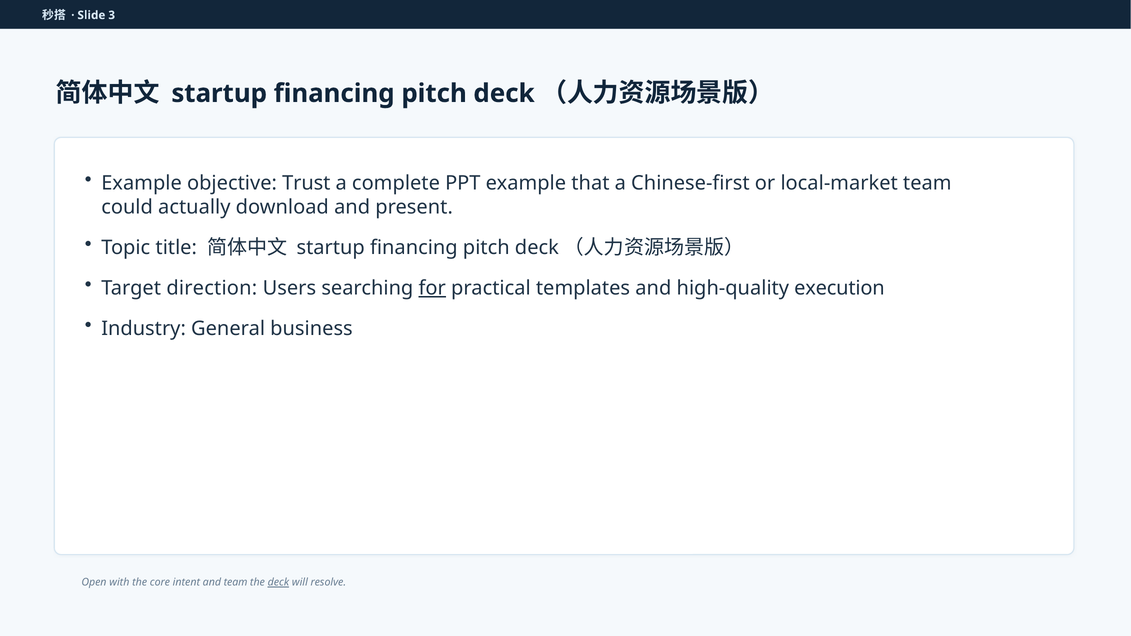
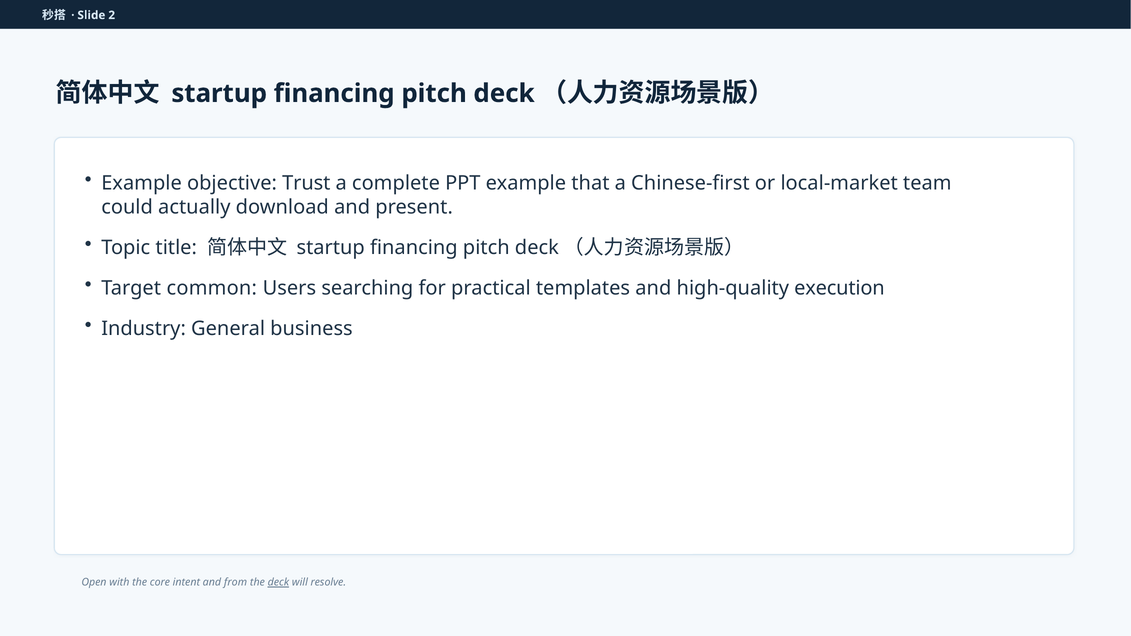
3: 3 -> 2
direction: direction -> common
for underline: present -> none
and team: team -> from
